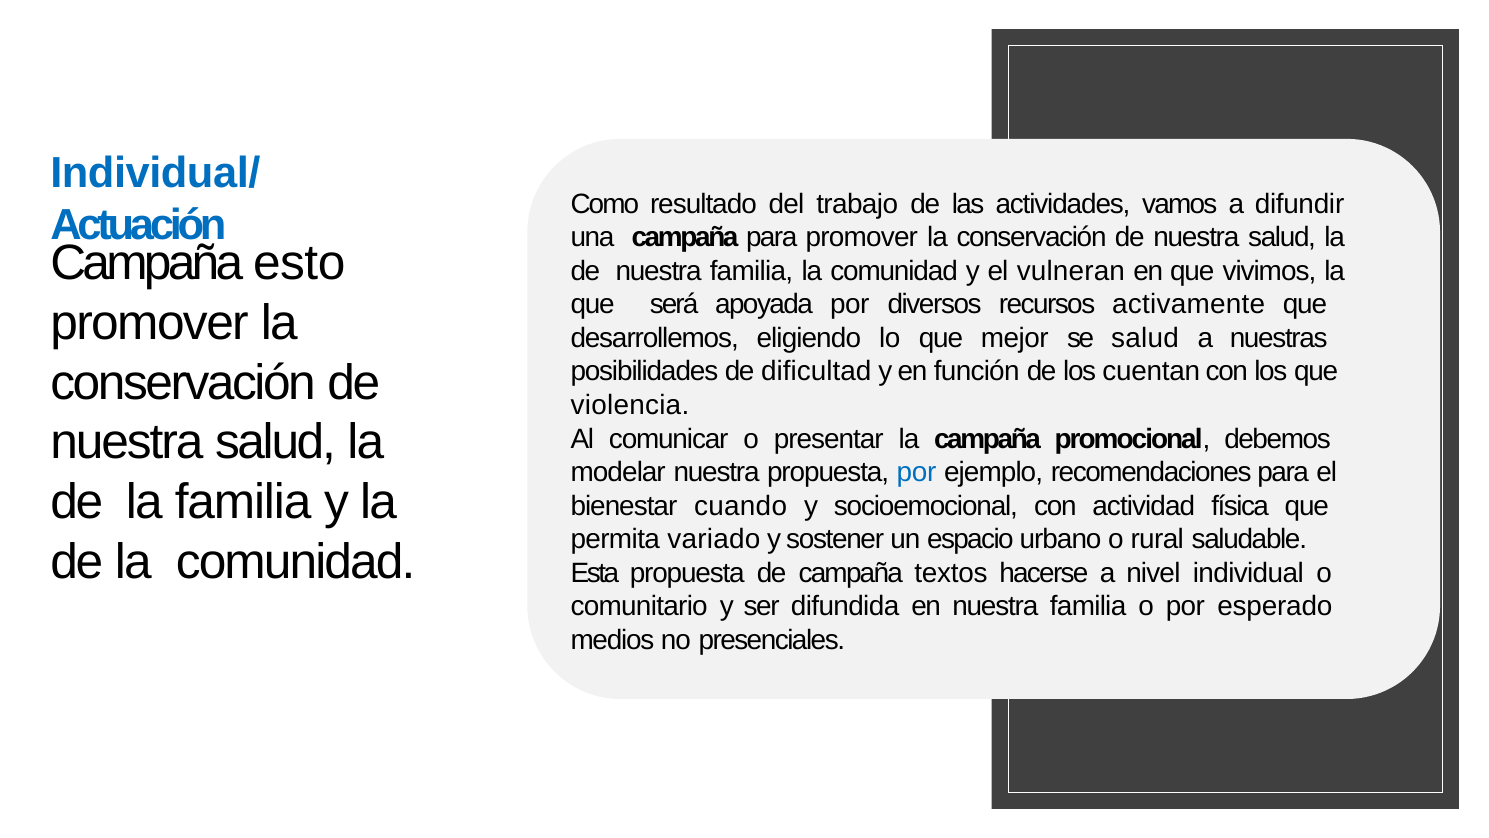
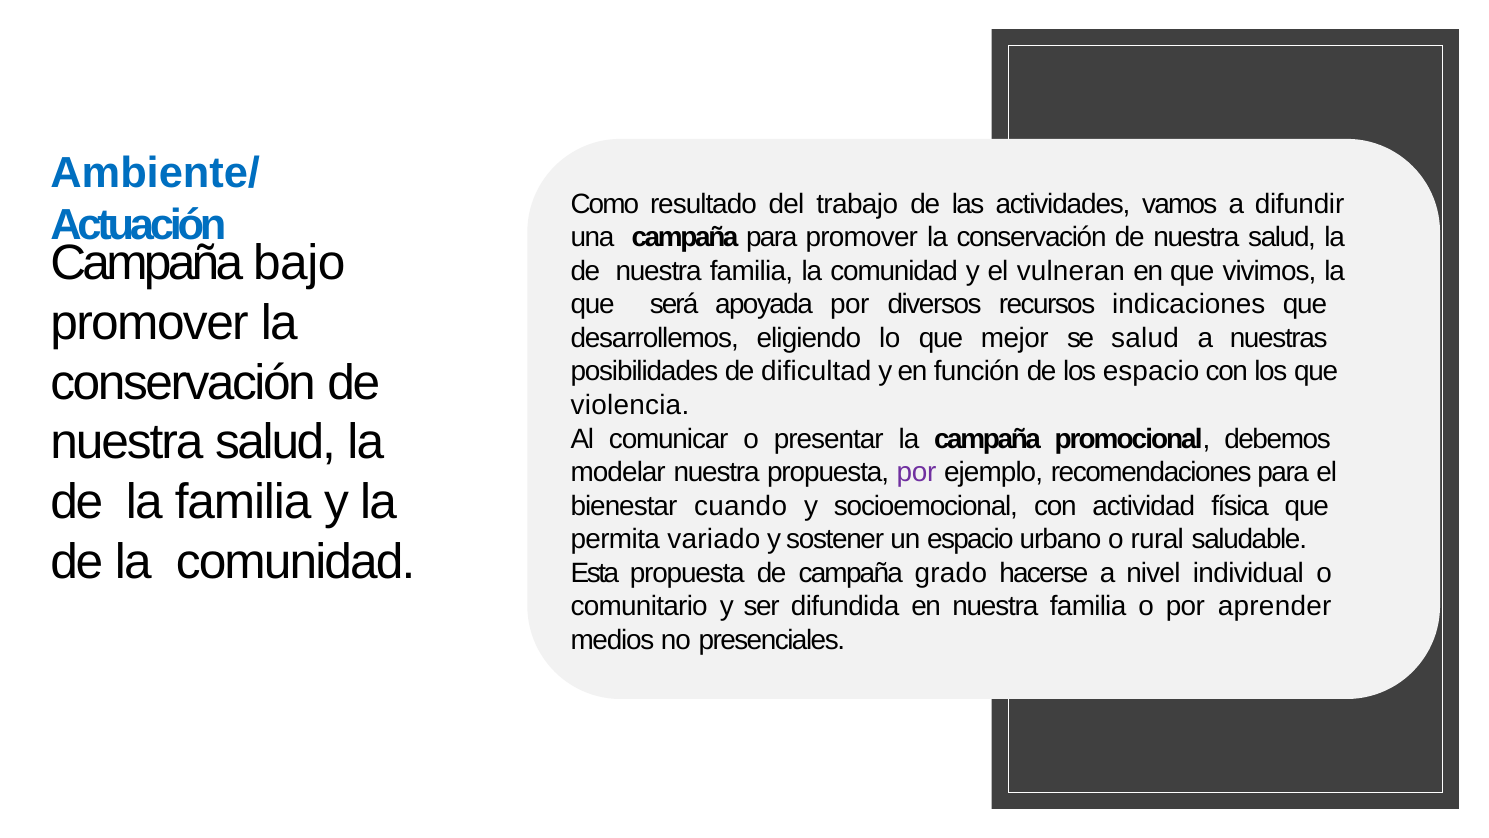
Individual/: Individual/ -> Ambiente/
esto: esto -> bajo
activamente: activamente -> indicaciones
los cuentan: cuentan -> espacio
por at (916, 472) colour: blue -> purple
textos: textos -> grado
esperado: esperado -> aprender
